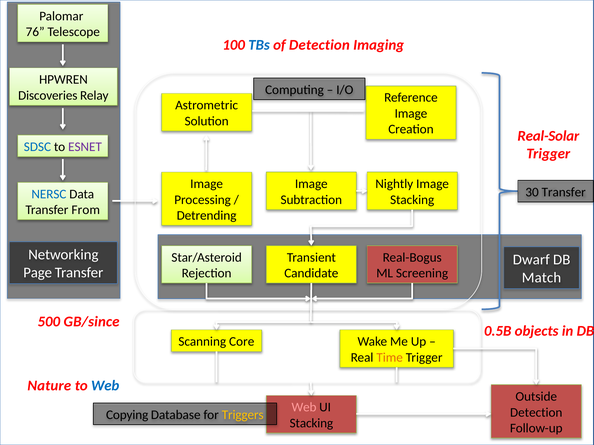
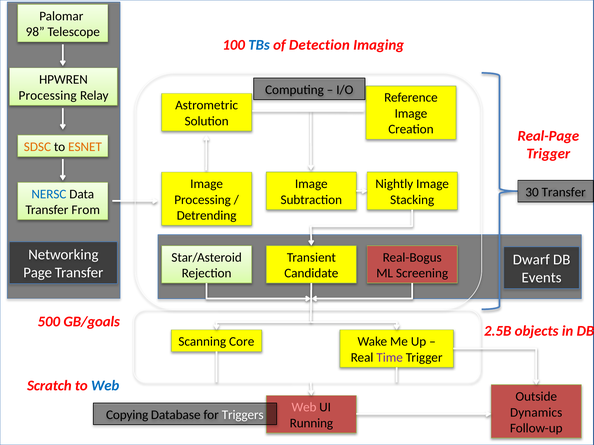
76: 76 -> 98
Discoveries at (48, 95): Discoveries -> Processing
Real-Solar: Real-Solar -> Real-Page
SDSC colour: blue -> orange
ESNET colour: purple -> orange
Match: Match -> Events
GB/since: GB/since -> GB/goals
0.5B: 0.5B -> 2.5B
Time colour: orange -> purple
Nature: Nature -> Scratch
Detection at (536, 413): Detection -> Dynamics
Triggers colour: yellow -> white
Stacking at (311, 424): Stacking -> Running
